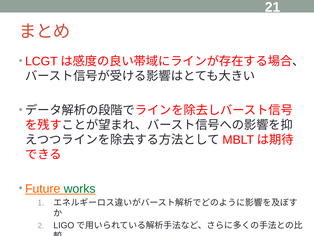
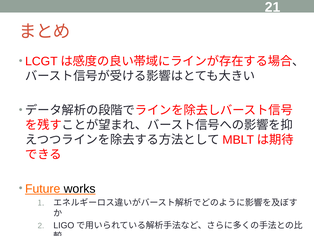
works colour: green -> black
